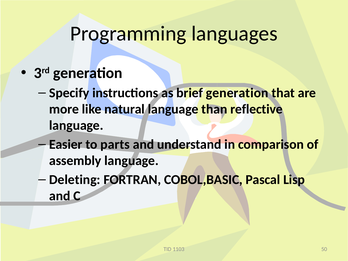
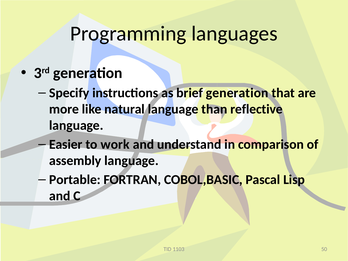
parts: parts -> work
Deleting: Deleting -> Portable
